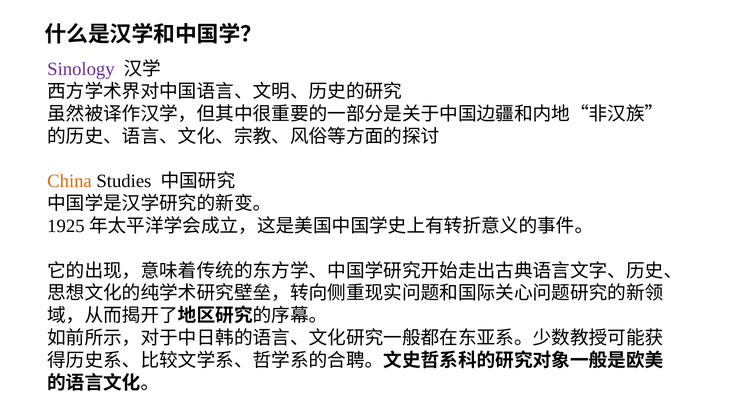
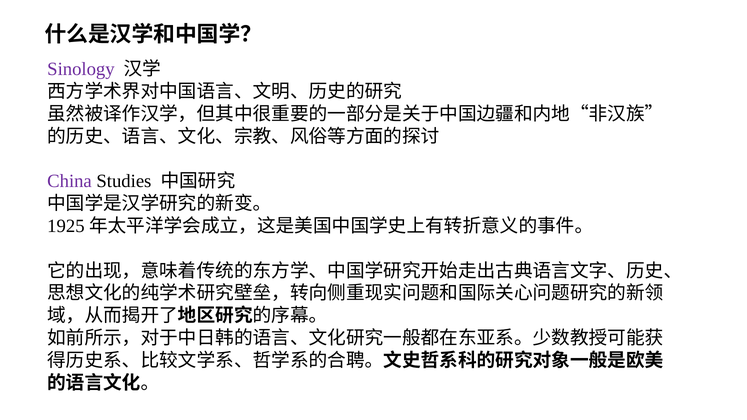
China colour: orange -> purple
